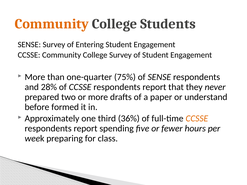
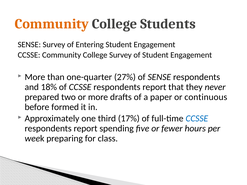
75%: 75% -> 27%
28%: 28% -> 18%
understand: understand -> continuous
36%: 36% -> 17%
CCSSE at (197, 119) colour: orange -> blue
